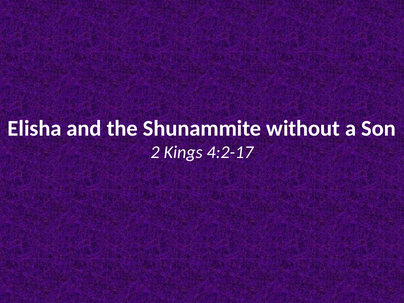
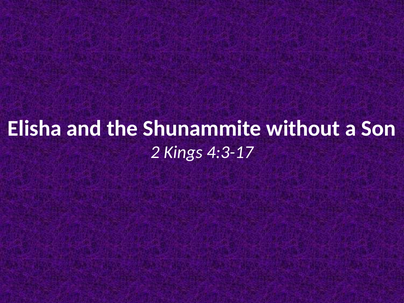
4:2-17: 4:2-17 -> 4:3-17
